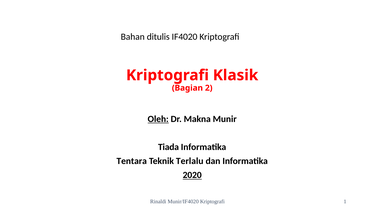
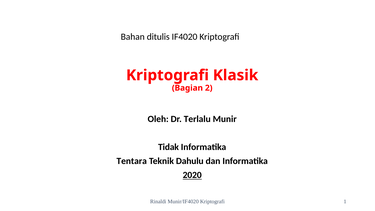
Oleh underline: present -> none
Makna: Makna -> Terlalu
Tiada: Tiada -> Tidak
Terlalu: Terlalu -> Dahulu
